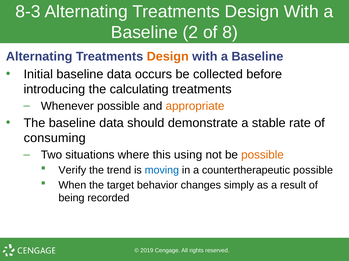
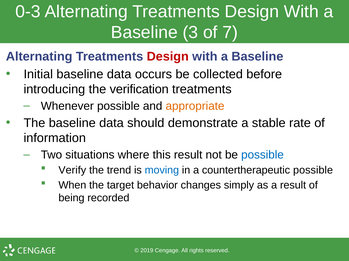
8-3: 8-3 -> 0-3
2: 2 -> 3
8: 8 -> 7
Design at (168, 57) colour: orange -> red
calculating: calculating -> verification
consuming: consuming -> information
this using: using -> result
possible at (262, 155) colour: orange -> blue
